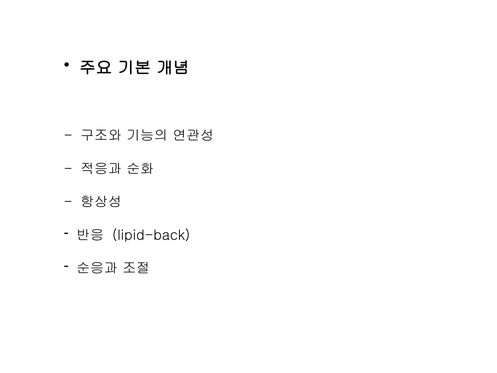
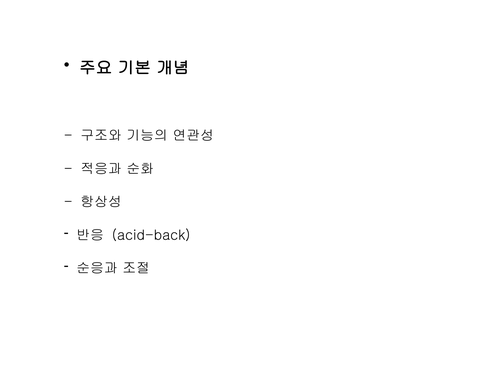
lipid-back: lipid-back -> acid-back
